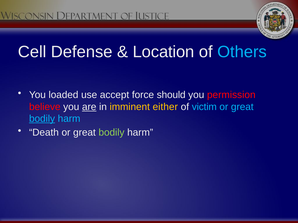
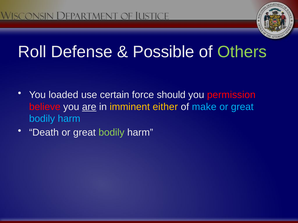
Cell: Cell -> Roll
Location: Location -> Possible
Others colour: light blue -> light green
accept: accept -> certain
victim: victim -> make
bodily at (42, 119) underline: present -> none
